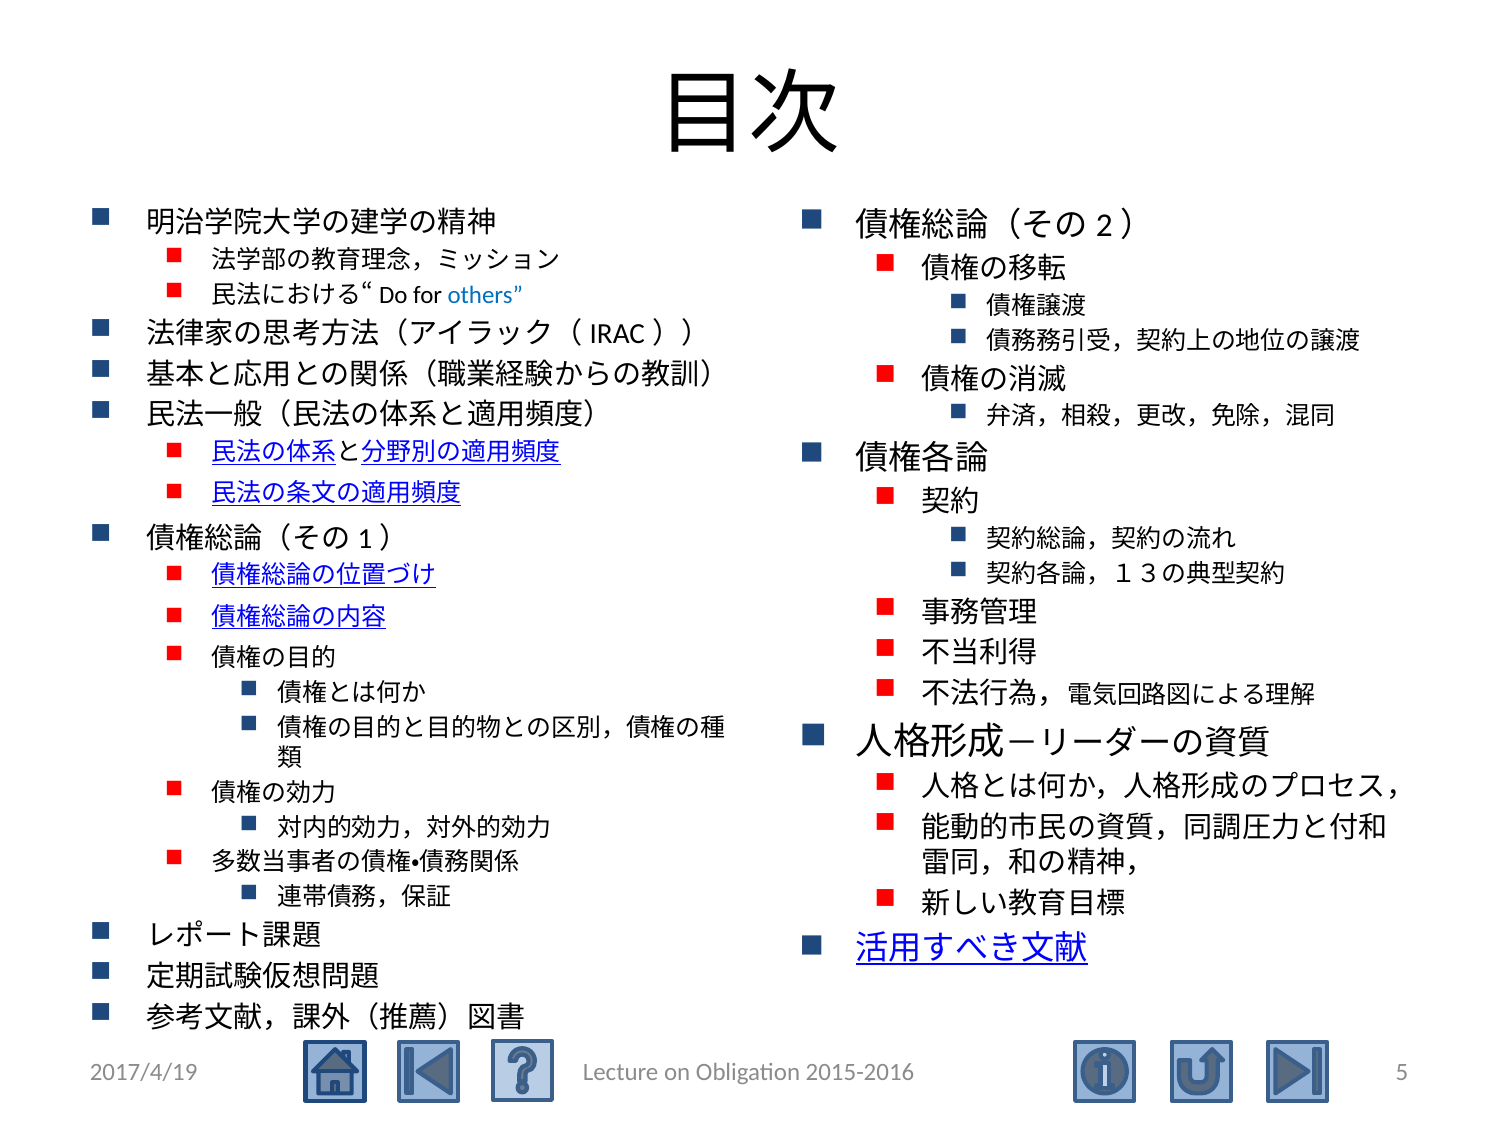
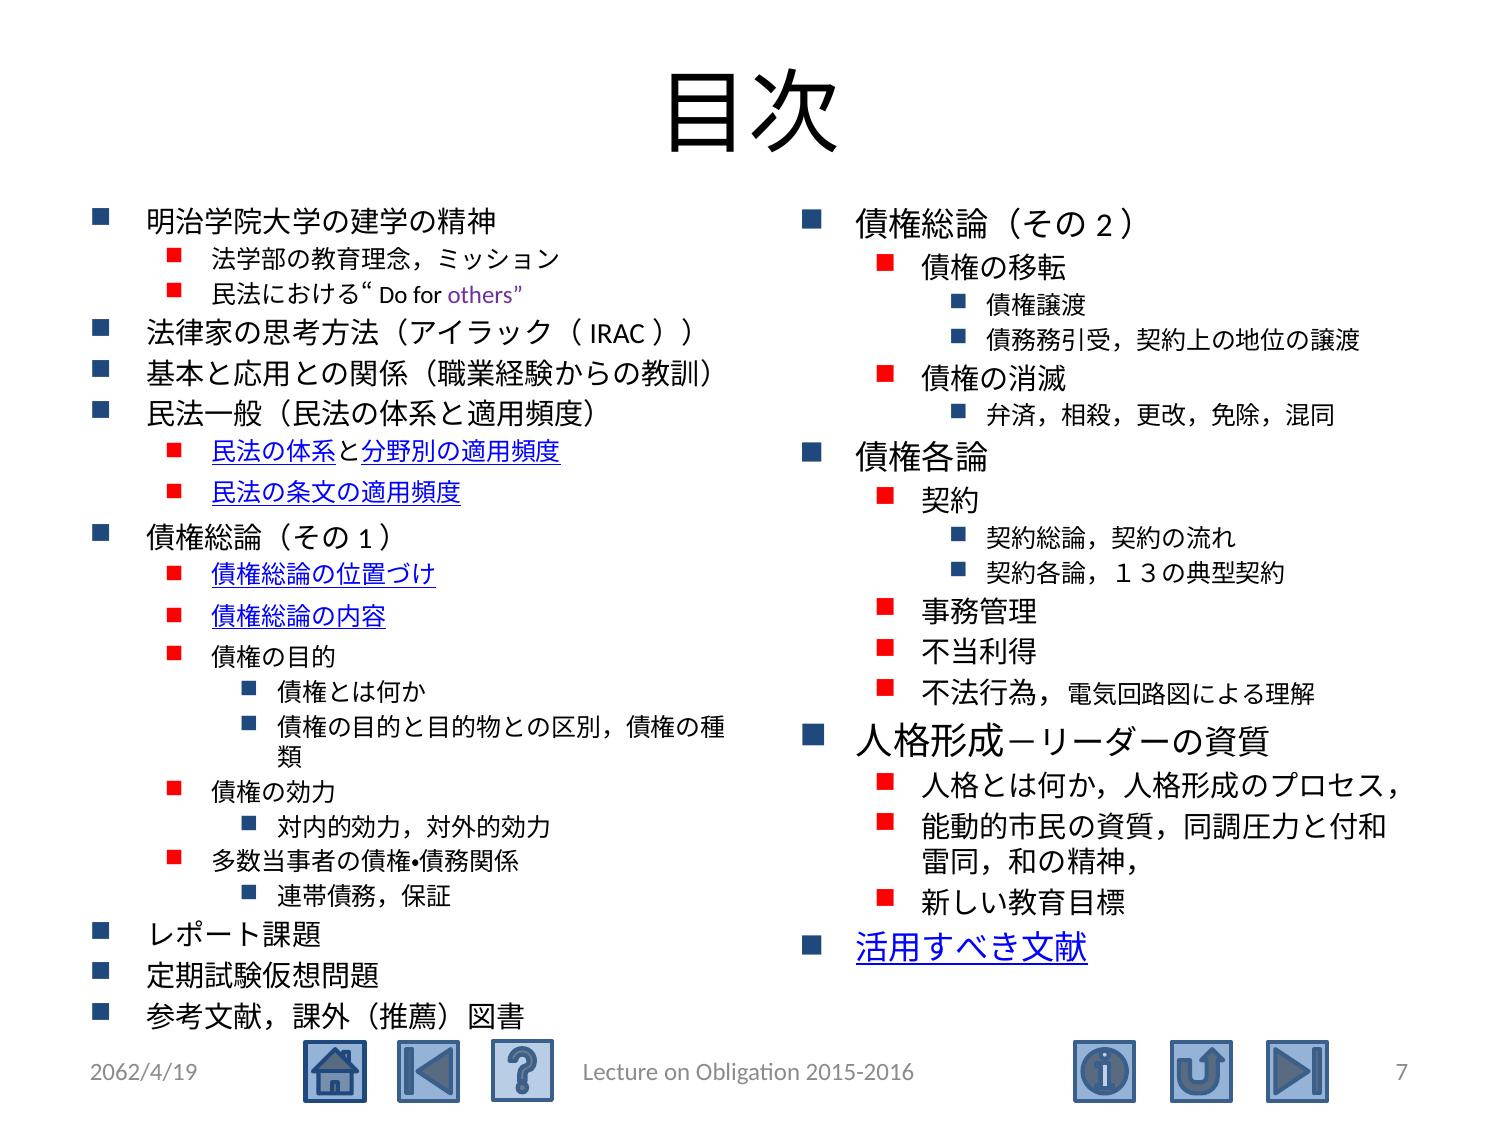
others colour: blue -> purple
2017/4/19: 2017/4/19 -> 2062/4/19
5: 5 -> 7
